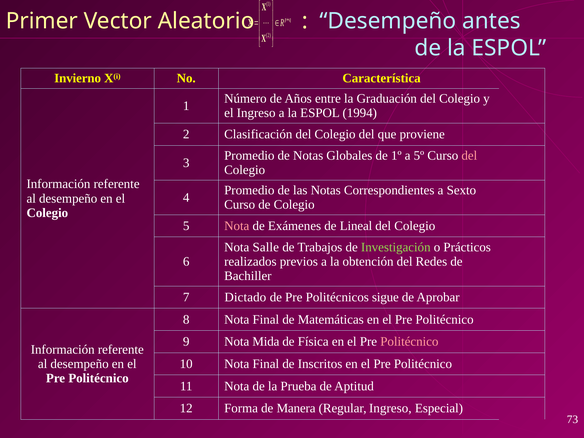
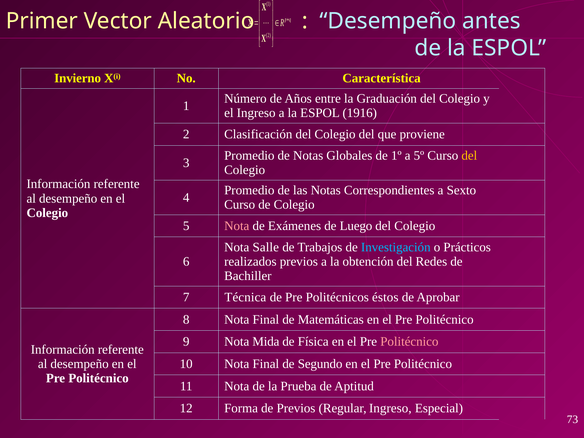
1994: 1994 -> 1916
del at (469, 156) colour: pink -> yellow
Lineal: Lineal -> Luego
Investigación colour: light green -> light blue
Dictado: Dictado -> Técnica
sigue: sigue -> éstos
Inscritos: Inscritos -> Segundo
de Manera: Manera -> Previos
